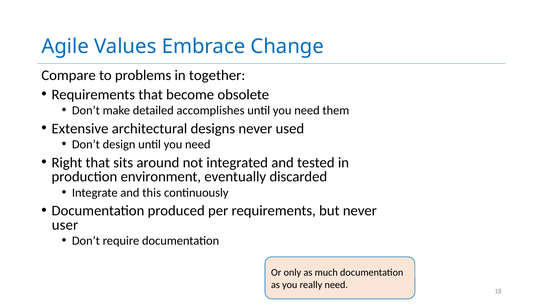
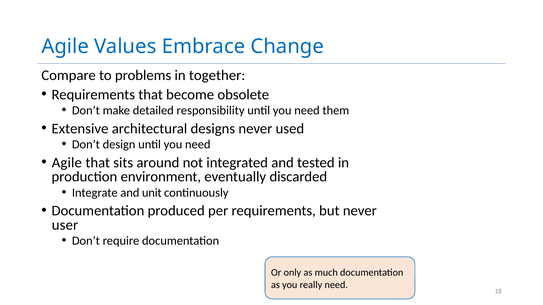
accomplishes: accomplishes -> responsibility
Right at (67, 163): Right -> Agile
this: this -> unit
